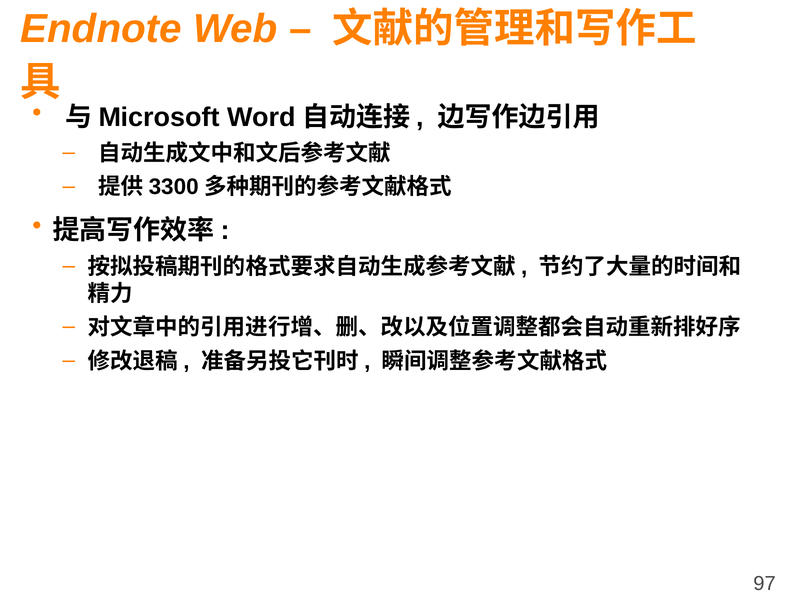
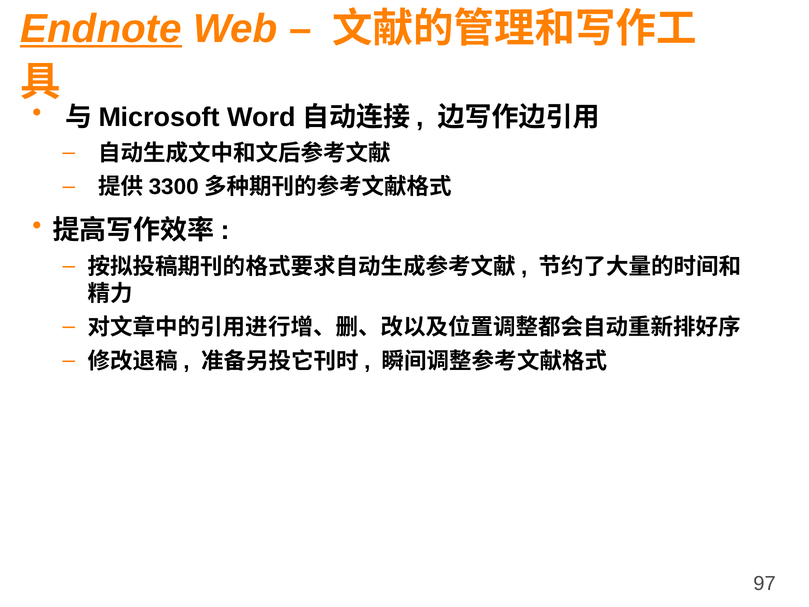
Endnote underline: none -> present
